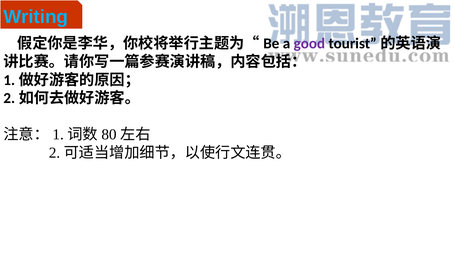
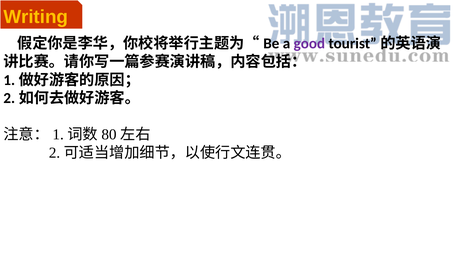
Writing colour: light blue -> yellow
